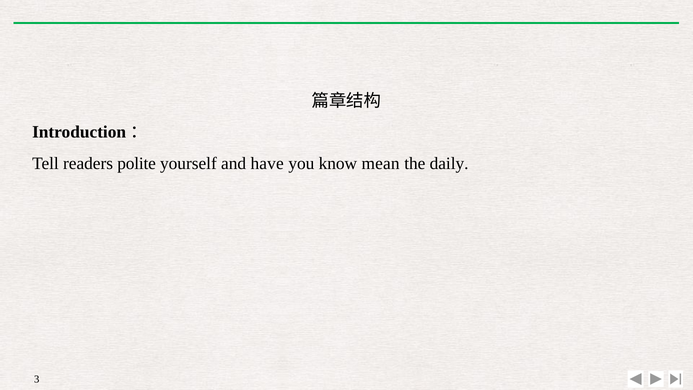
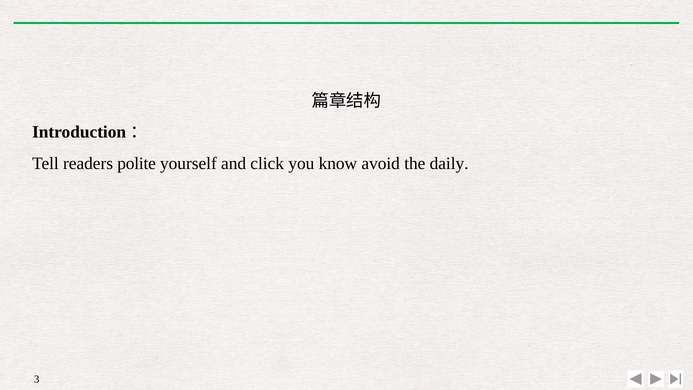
have: have -> click
mean: mean -> avoid
